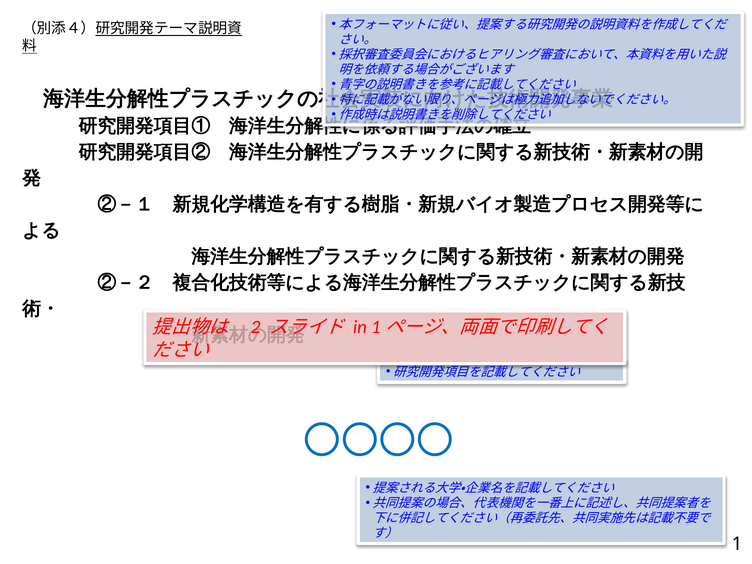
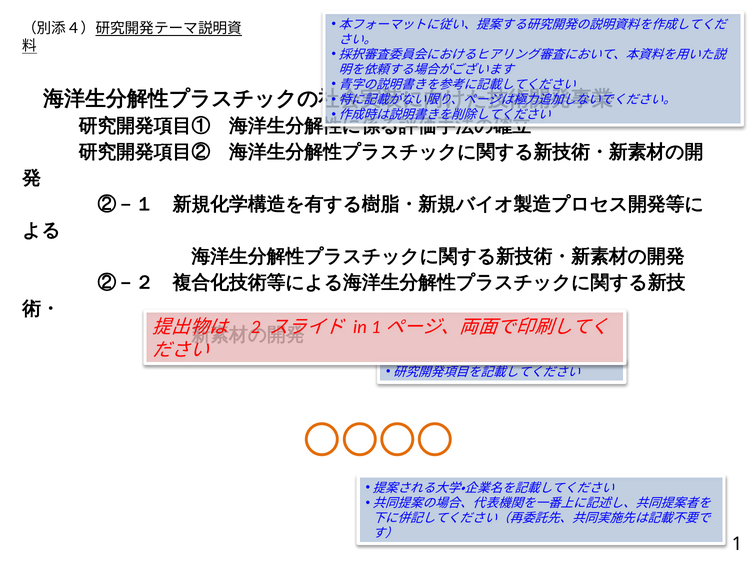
〇〇〇〇 colour: blue -> orange
